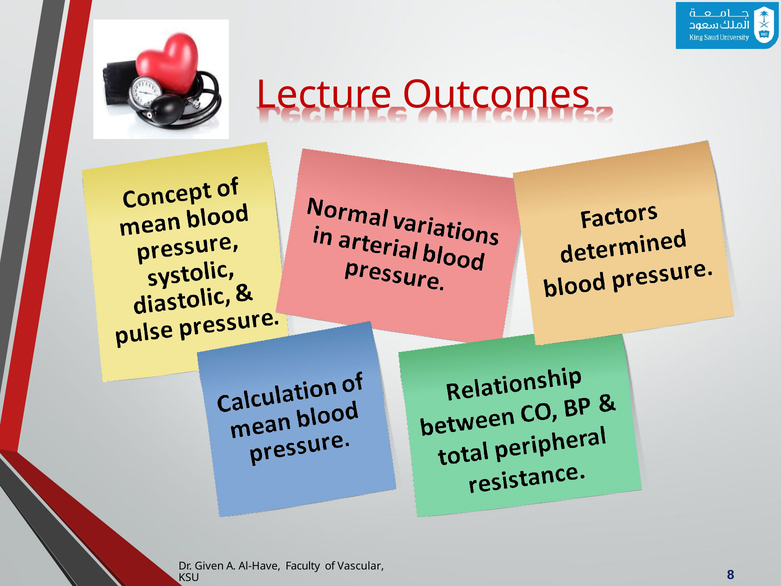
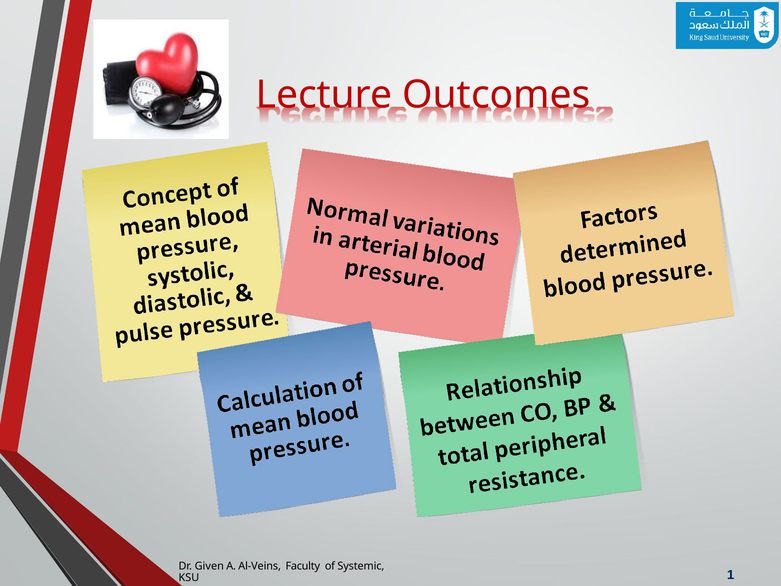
Al-Have: Al-Have -> Al-Veins
Vascular: Vascular -> Systemic
8: 8 -> 1
